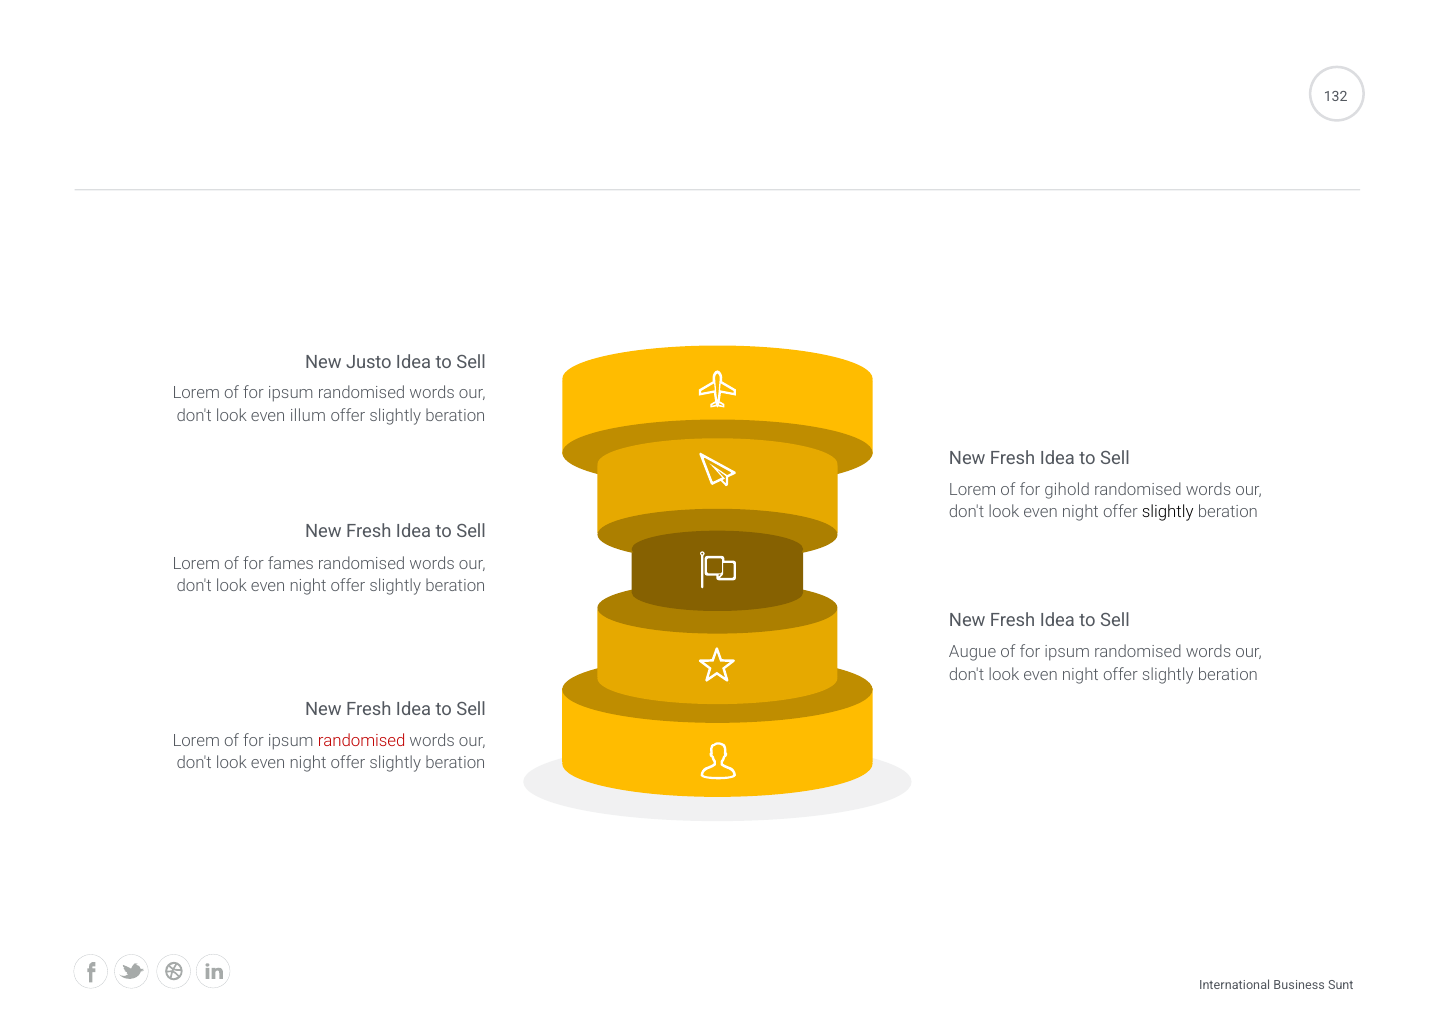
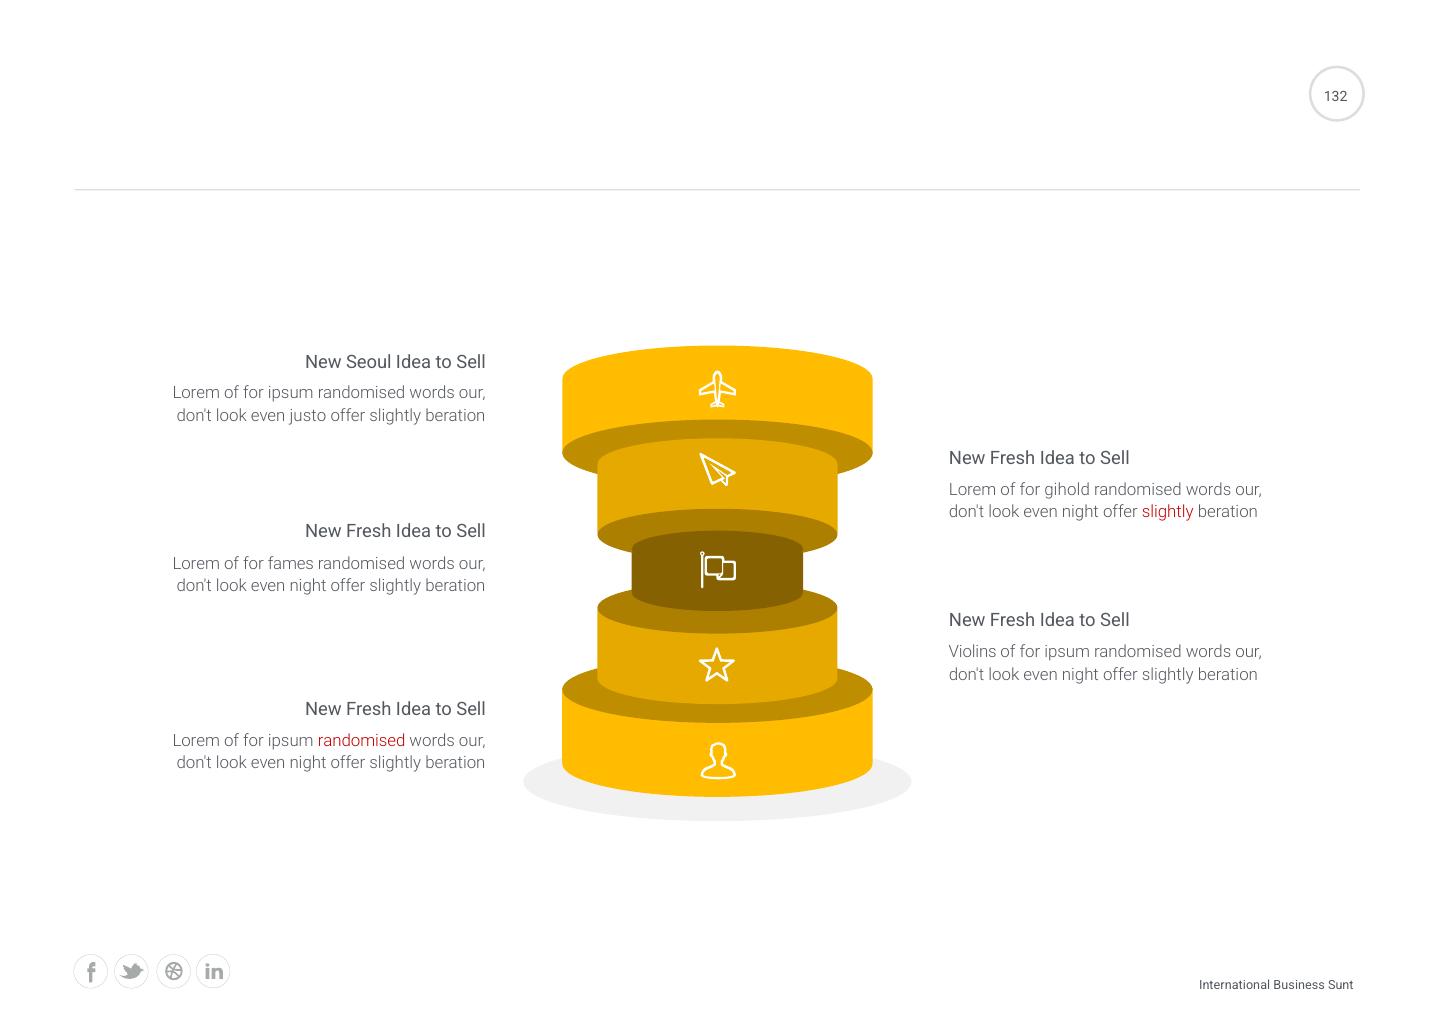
Justo: Justo -> Seoul
illum: illum -> justo
slightly at (1168, 512) colour: black -> red
Augue: Augue -> Violins
